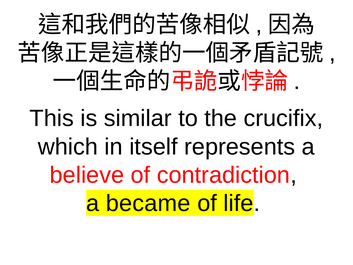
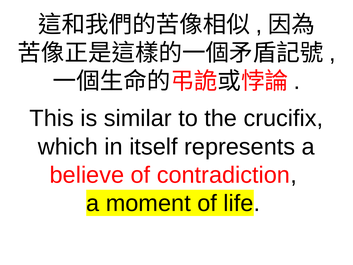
became: became -> moment
